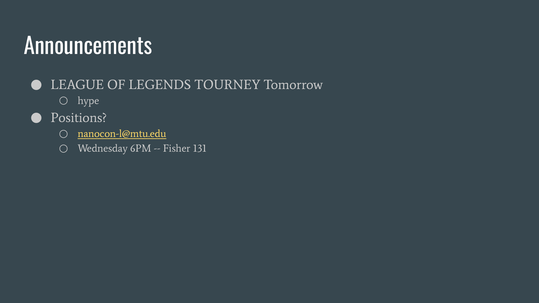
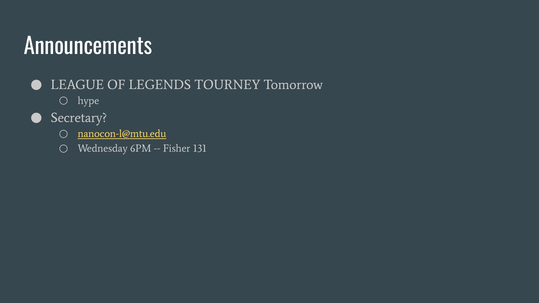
Positions: Positions -> Secretary
